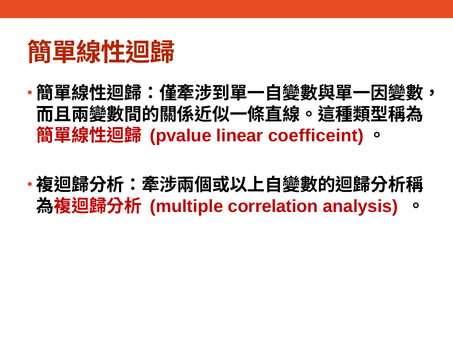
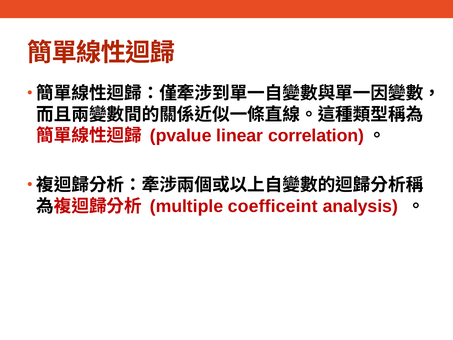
coefficeint: coefficeint -> correlation
correlation: correlation -> coefficeint
